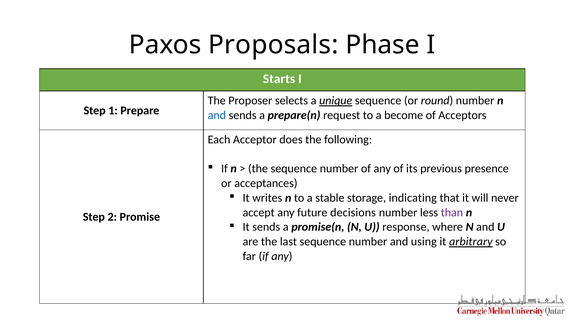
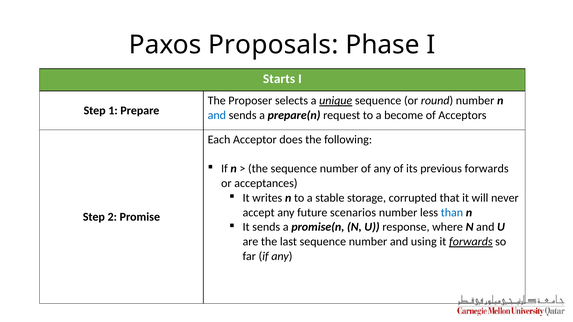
previous presence: presence -> forwards
indicating: indicating -> corrupted
decisions: decisions -> scenarios
than colour: purple -> blue
it arbitrary: arbitrary -> forwards
